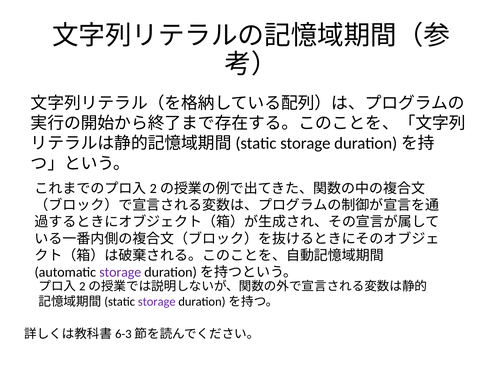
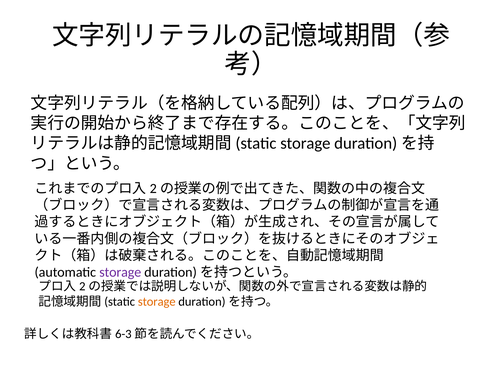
storage at (157, 301) colour: purple -> orange
